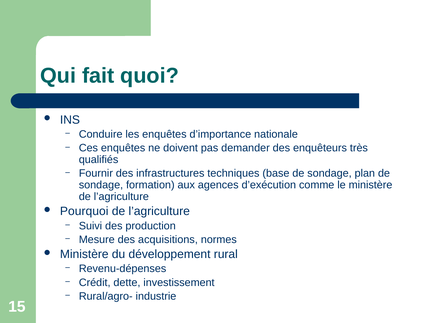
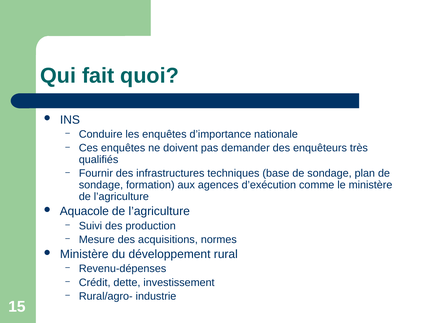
Pourquoi: Pourquoi -> Aquacole
